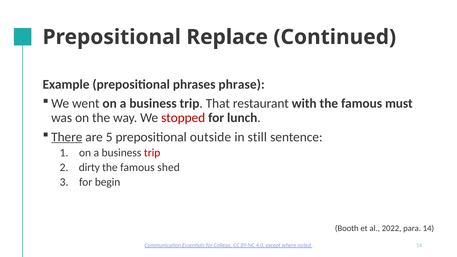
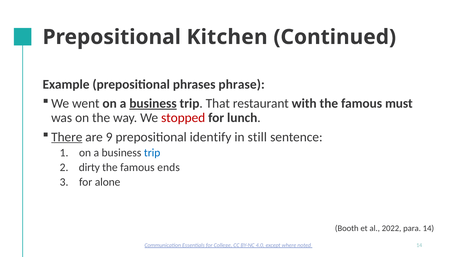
Replace: Replace -> Kitchen
business at (153, 103) underline: none -> present
5: 5 -> 9
outside: outside -> identify
trip at (152, 153) colour: red -> blue
shed: shed -> ends
begin: begin -> alone
